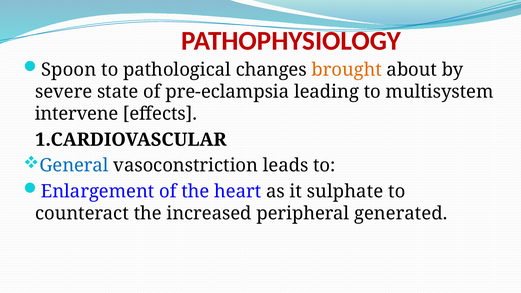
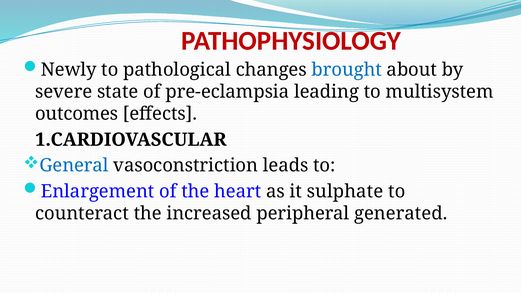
Spoon: Spoon -> Newly
brought colour: orange -> blue
intervene: intervene -> outcomes
